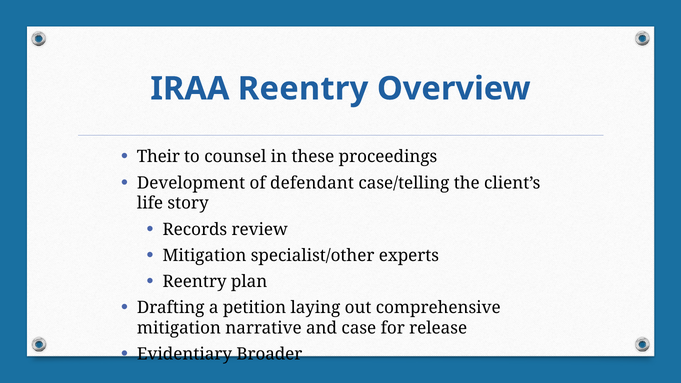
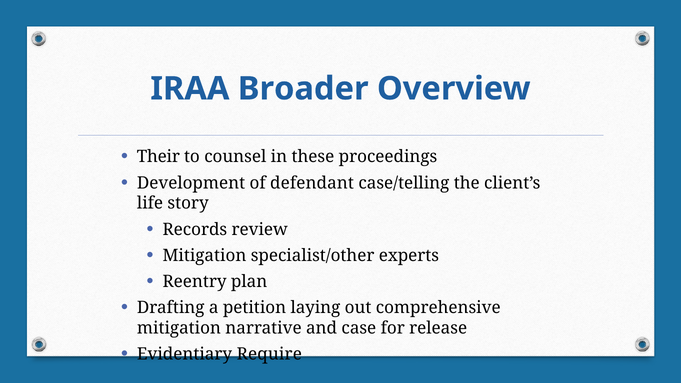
IRAA Reentry: Reentry -> Broader
Broader: Broader -> Require
